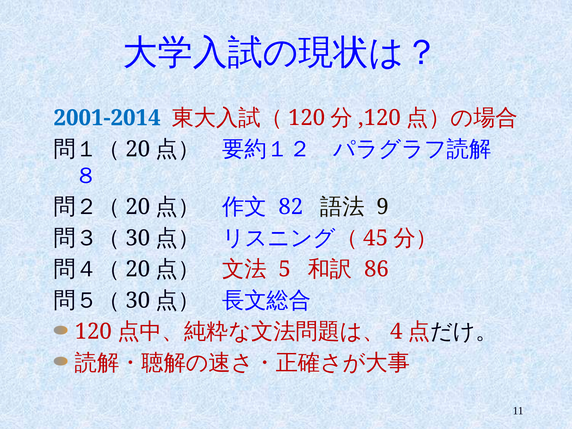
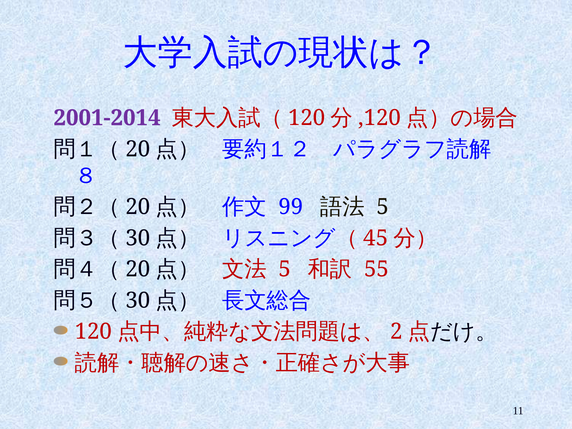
2001-2014 colour: blue -> purple
82: 82 -> 99
9 at (383, 207): 9 -> 5
86: 86 -> 55
4: 4 -> 2
